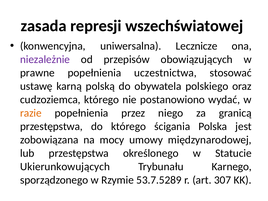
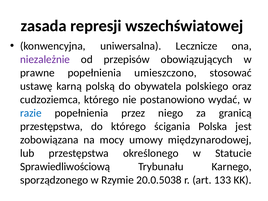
uczestnictwa: uczestnictwa -> umieszczono
razie colour: orange -> blue
Ukierunkowujących: Ukierunkowujących -> Sprawiedliwościową
53.7.5289: 53.7.5289 -> 20.0.5038
307: 307 -> 133
